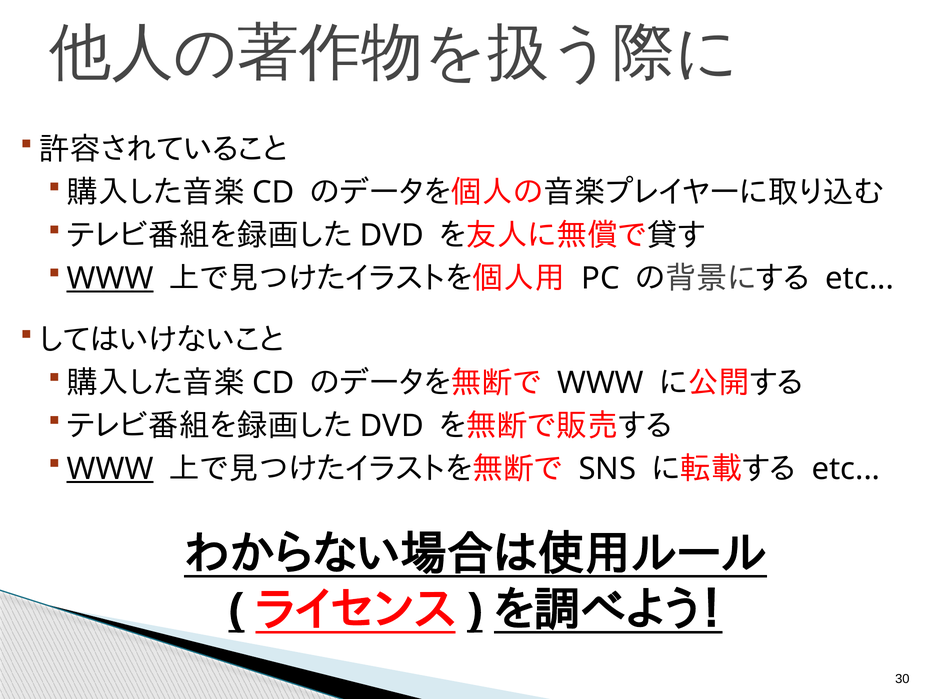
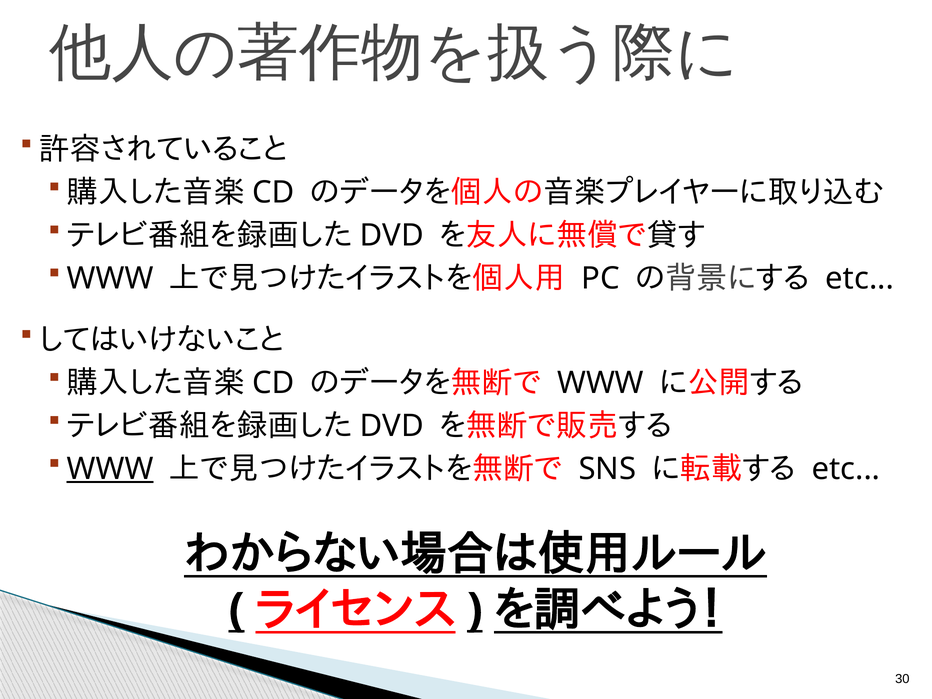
WWW at (110, 278) underline: present -> none
